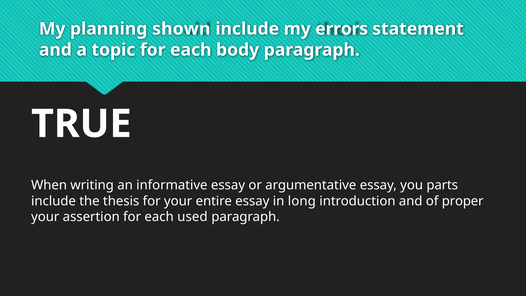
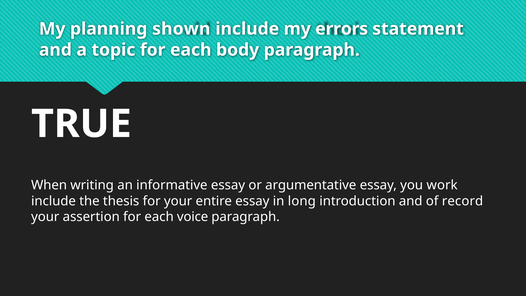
parts: parts -> work
proper: proper -> record
used: used -> voice
